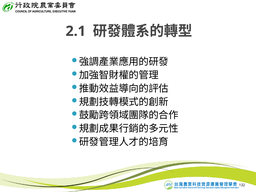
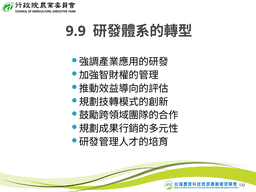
2.1: 2.1 -> 9.9
